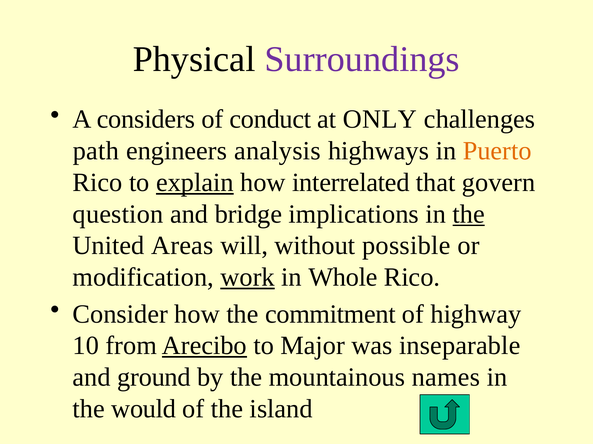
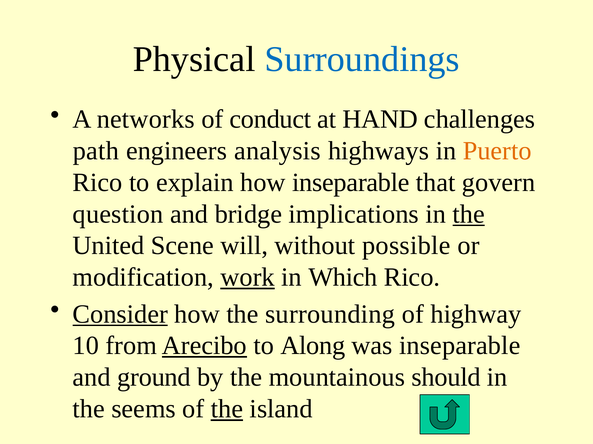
Surroundings colour: purple -> blue
considers: considers -> networks
ONLY: ONLY -> HAND
explain underline: present -> none
how interrelated: interrelated -> inseparable
Areas: Areas -> Scene
Whole: Whole -> Which
Consider underline: none -> present
commitment: commitment -> surrounding
Major: Major -> Along
names: names -> should
would: would -> seems
the at (227, 409) underline: none -> present
